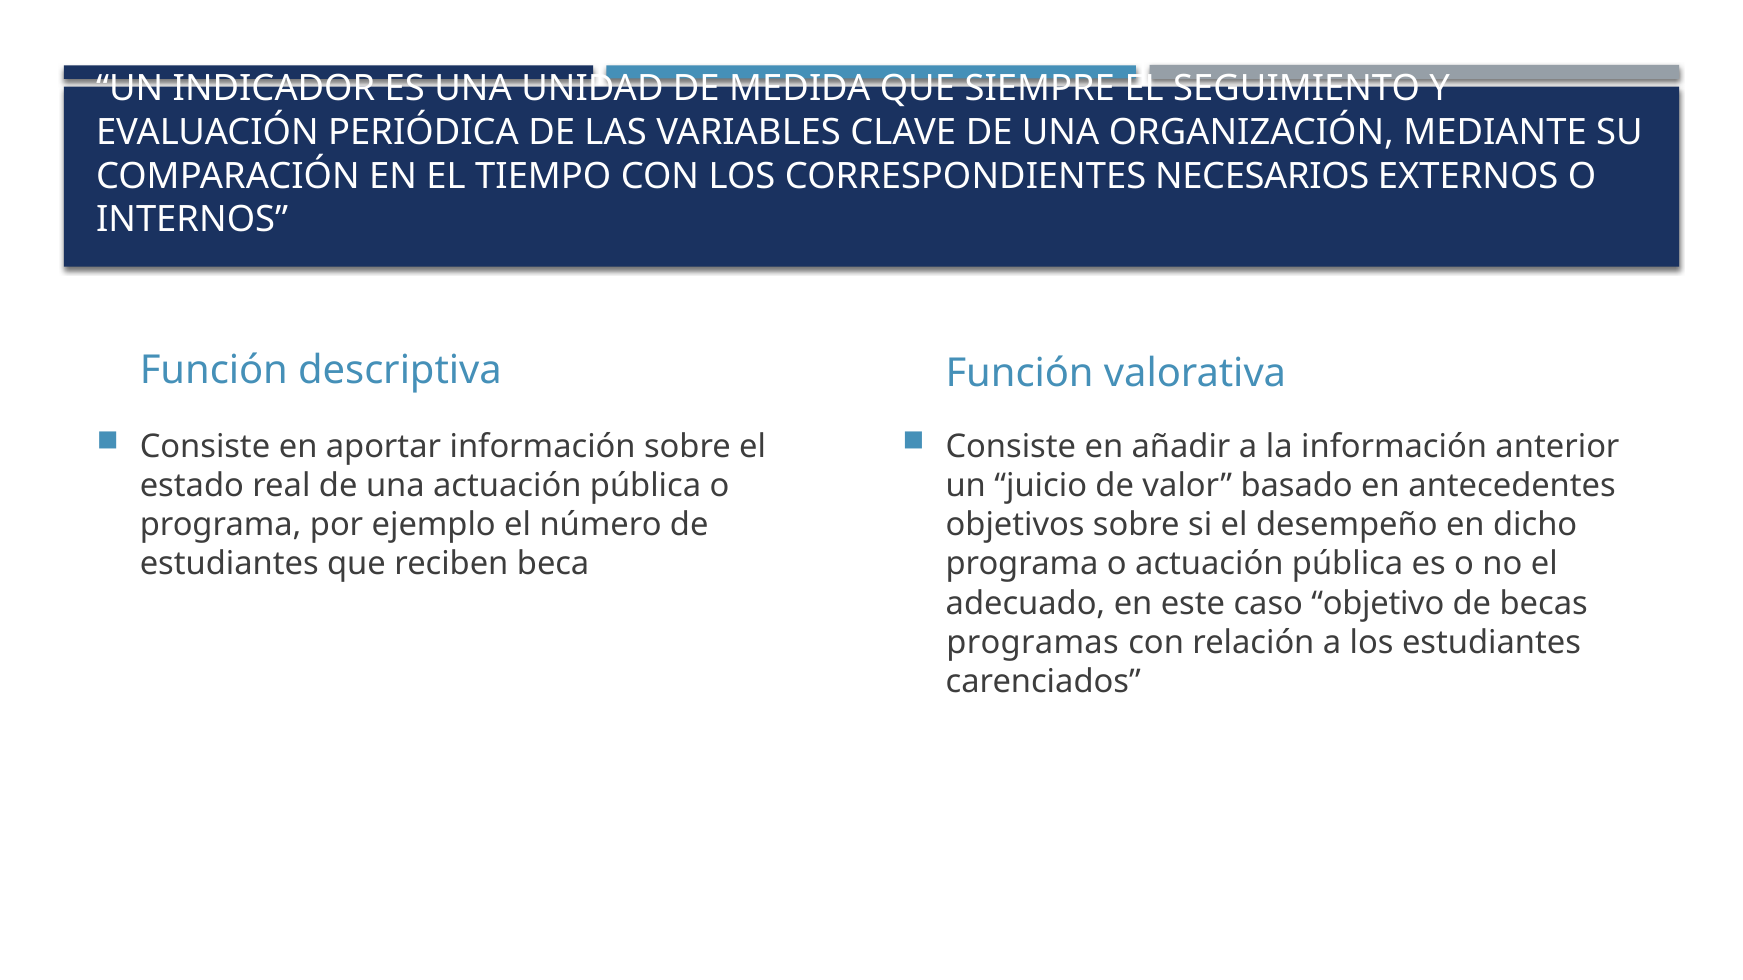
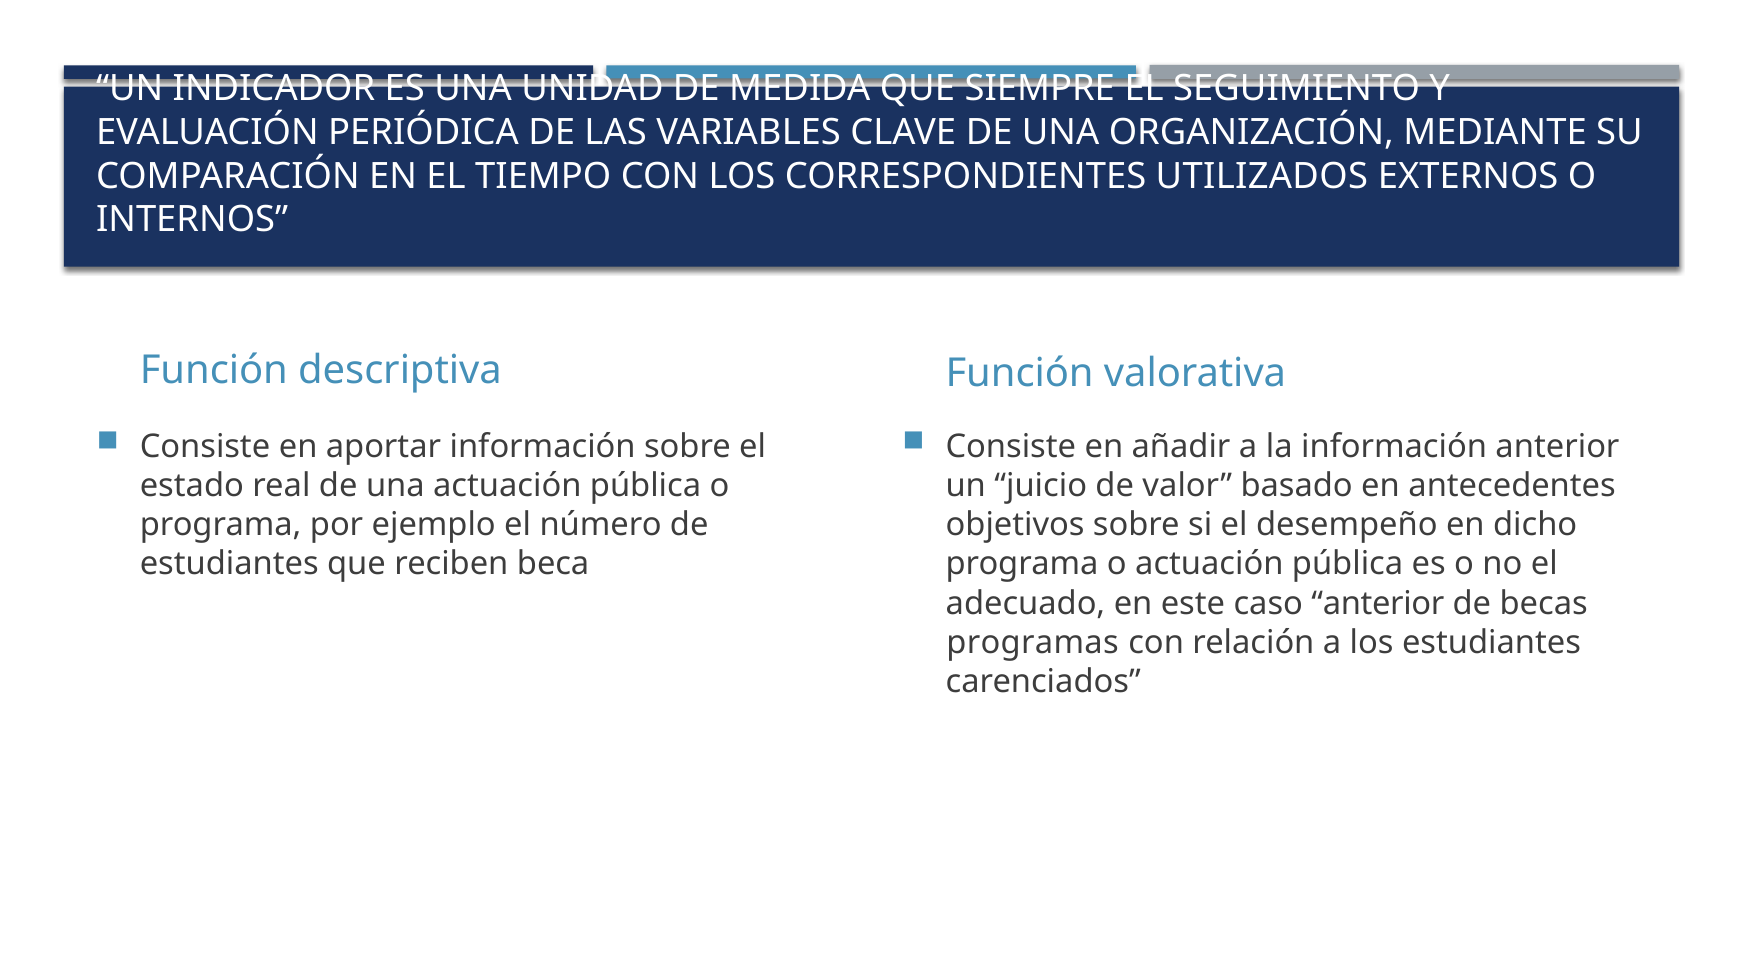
NECESARIOS: NECESARIOS -> UTILIZADOS
caso objetivo: objetivo -> anterior
